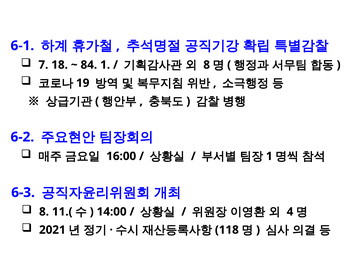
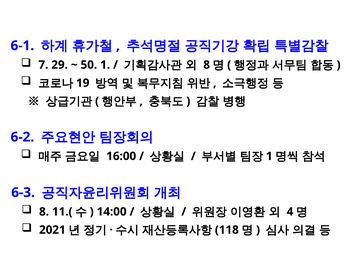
18: 18 -> 29
84: 84 -> 50
